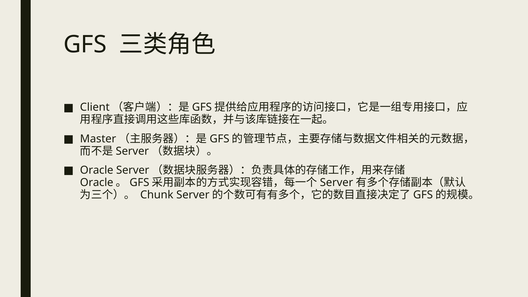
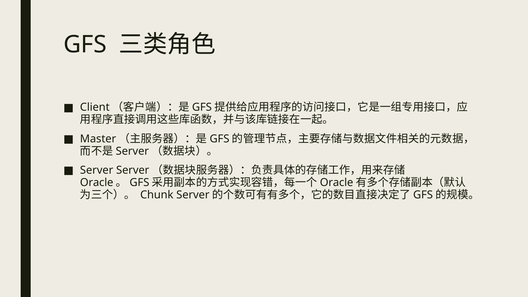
Oracle at (97, 170): Oracle -> Server
Server at (337, 183): Server -> Oracle
